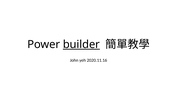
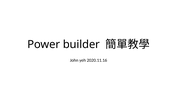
builder underline: present -> none
